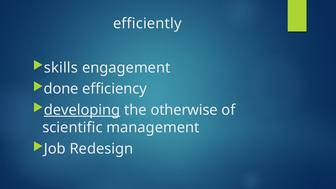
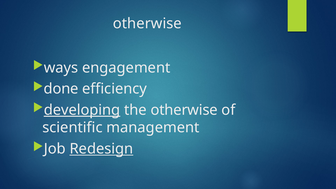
efficiently at (147, 24): efficiently -> otherwise
skills: skills -> ways
Redesign underline: none -> present
